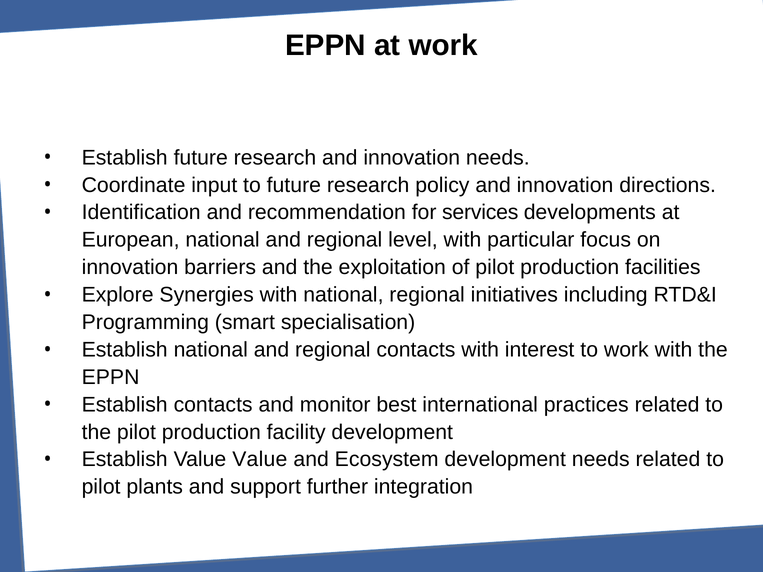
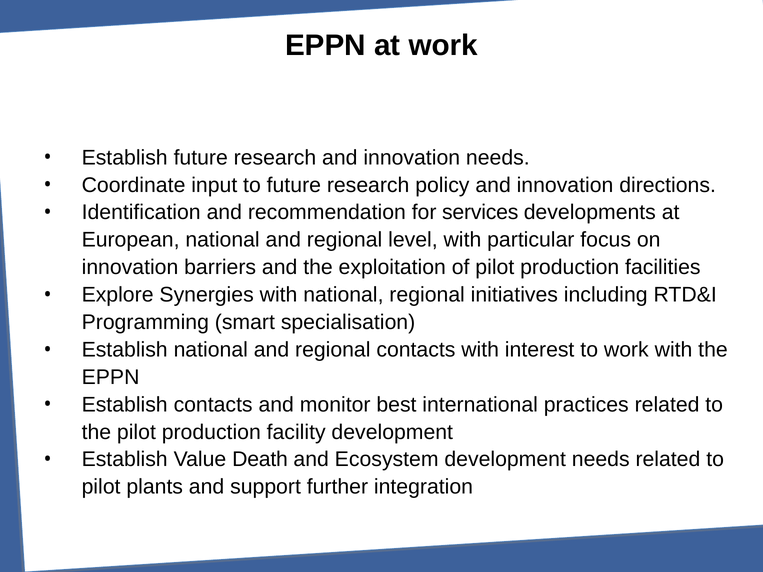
Value Value: Value -> Death
